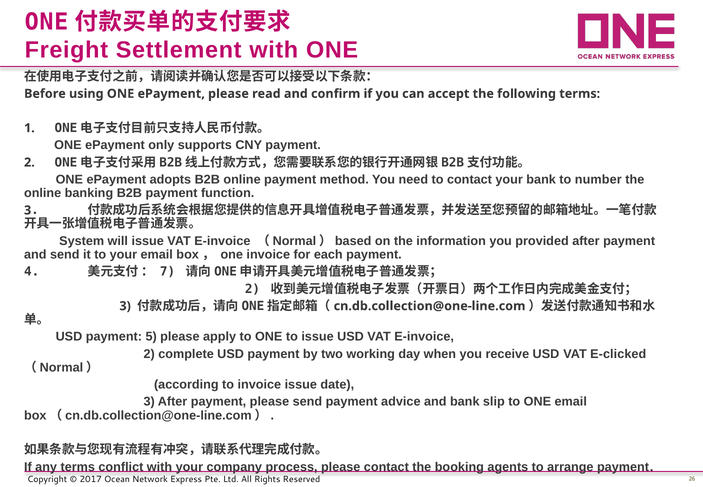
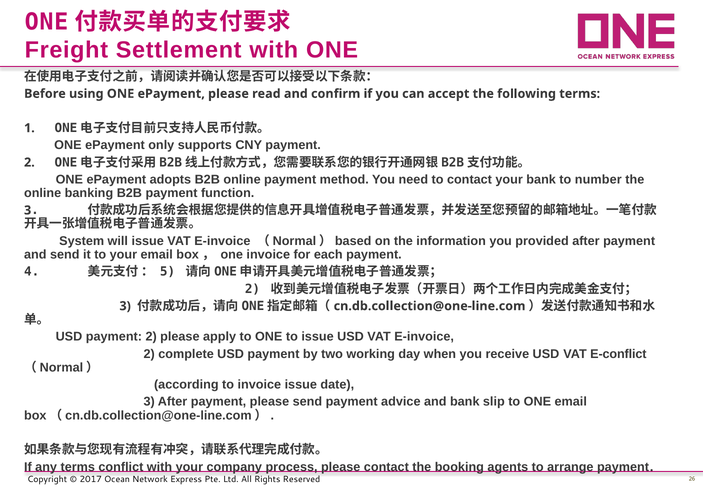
7: 7 -> 5
USD payment 5: 5 -> 2
E-clicked: E-clicked -> E-conflict
